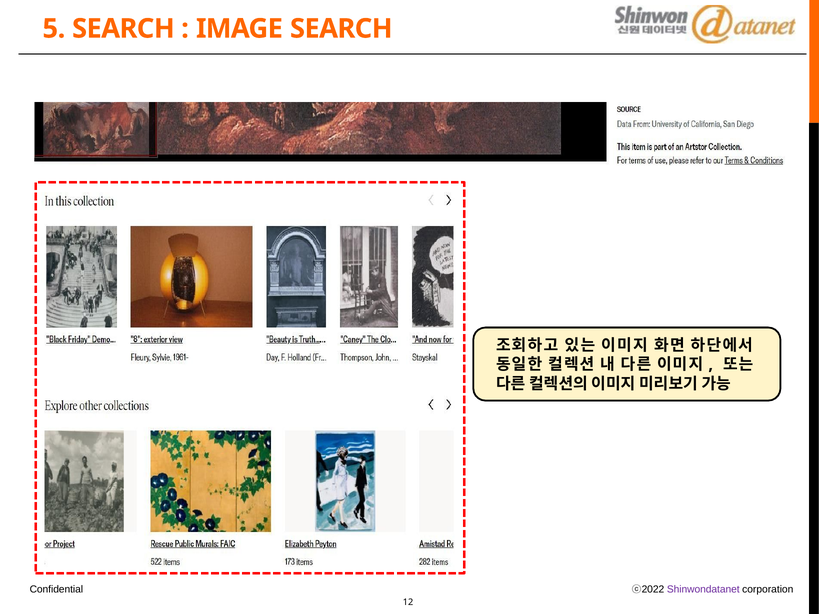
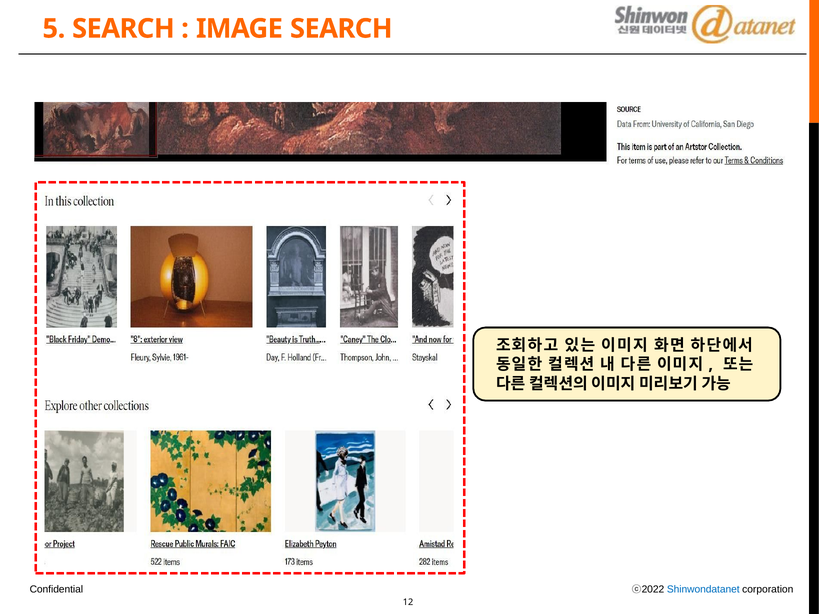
Shinwondatanet colour: purple -> blue
